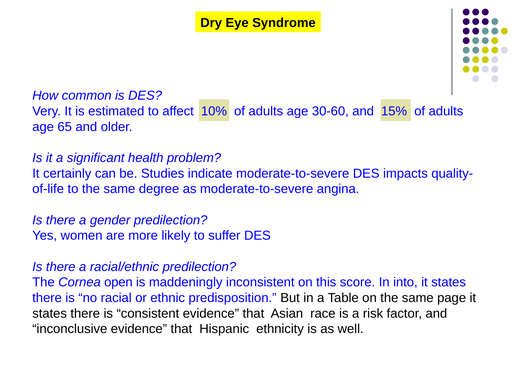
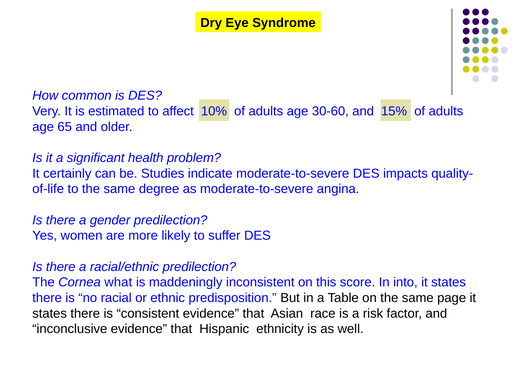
open: open -> what
